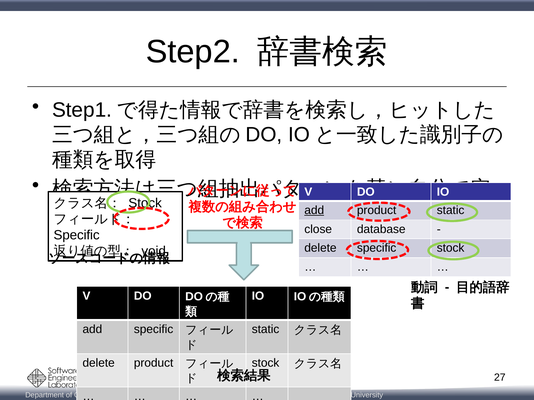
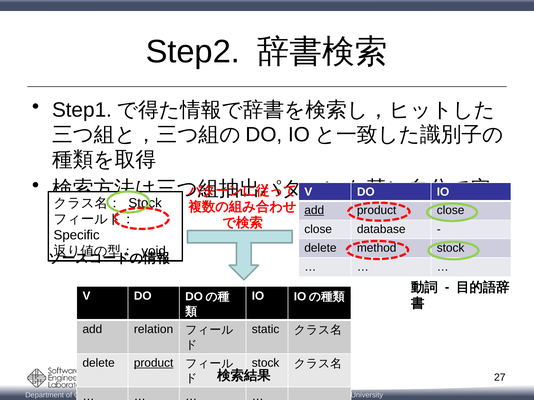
product static: static -> close
delete specific: specific -> method
add specific: specific -> relation
product at (154, 363) underline: none -> present
